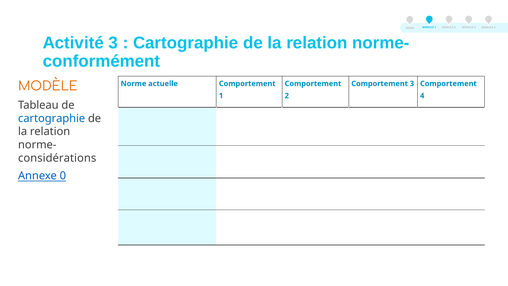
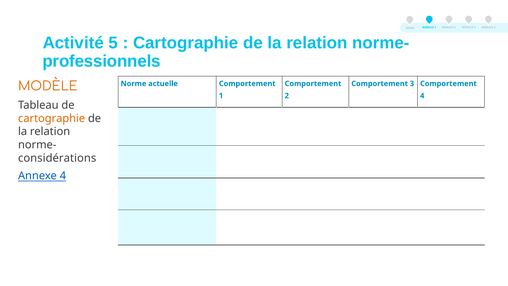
Activité 3: 3 -> 5
conformément: conformément -> professionnels
cartographie at (52, 118) colour: blue -> orange
Annexe 0: 0 -> 4
